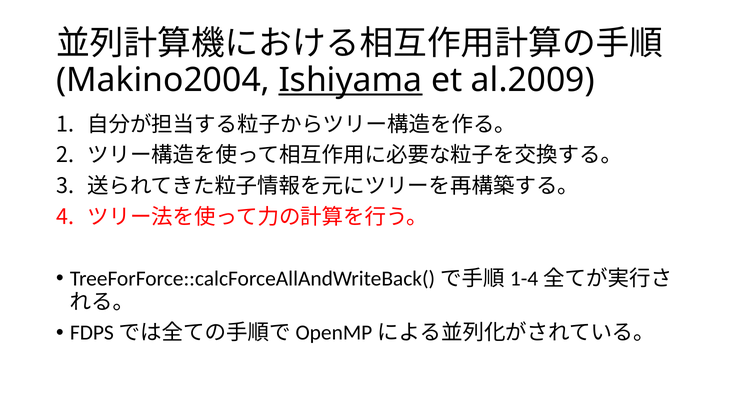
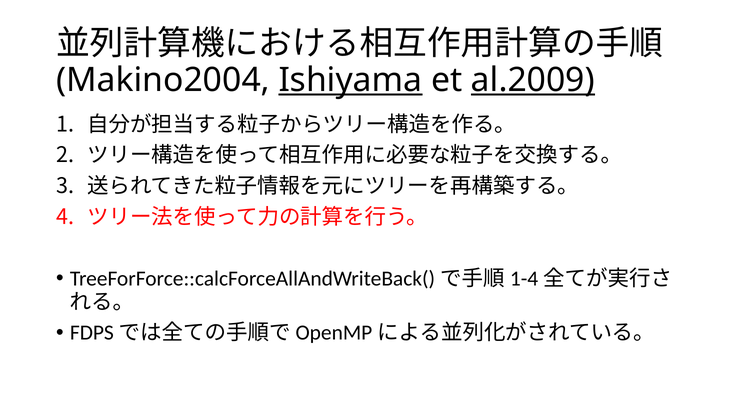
al.2009 underline: none -> present
